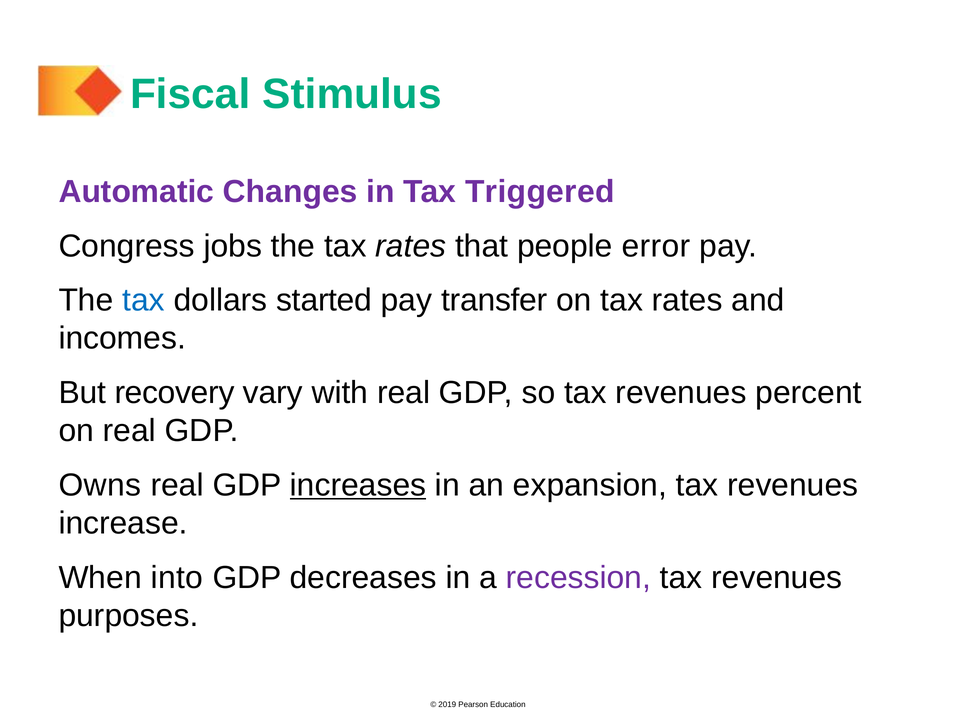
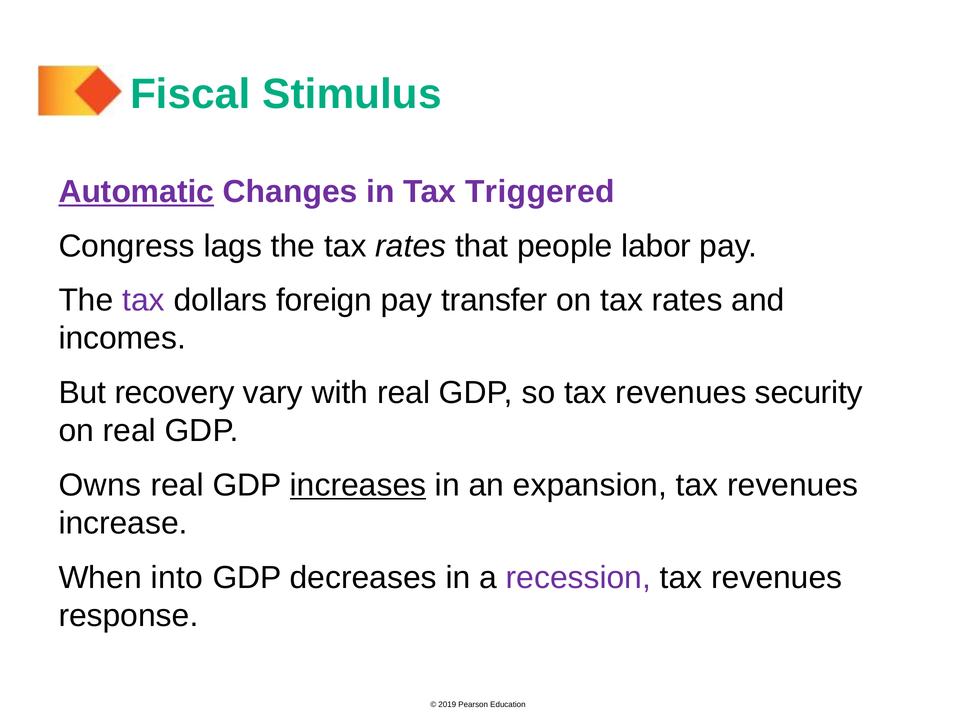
Automatic underline: none -> present
jobs: jobs -> lags
error: error -> labor
tax at (143, 300) colour: blue -> purple
started: started -> foreign
percent: percent -> security
purposes: purposes -> response
